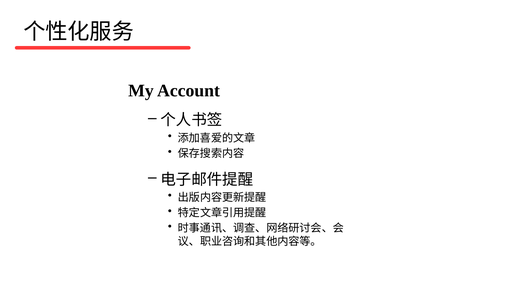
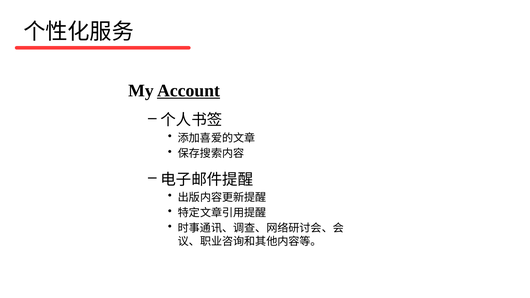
Account underline: none -> present
